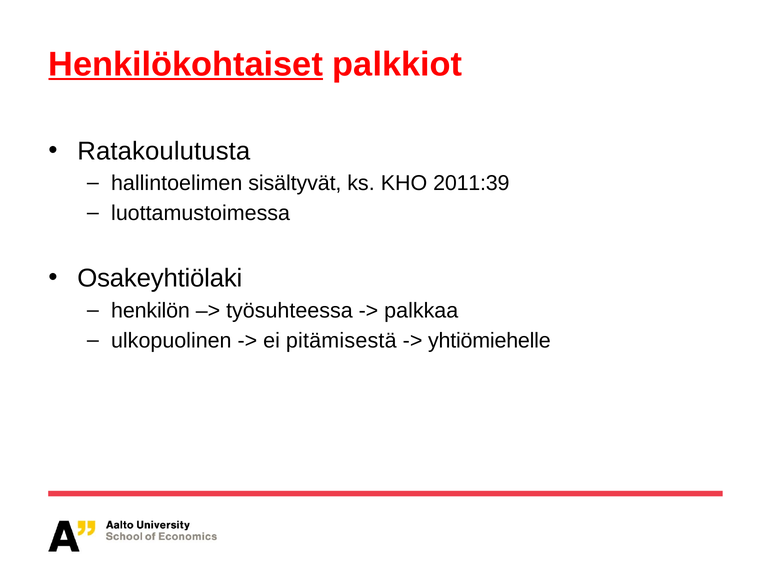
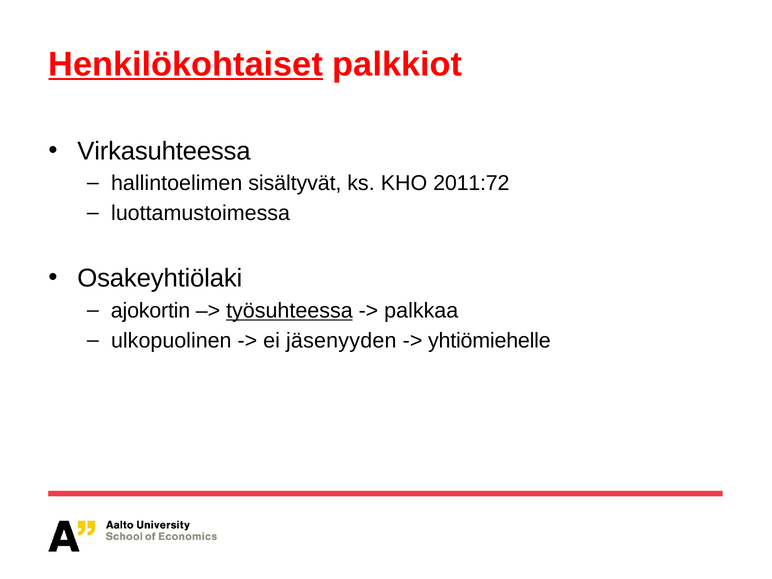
Ratakoulutusta: Ratakoulutusta -> Virkasuhteessa
2011:39: 2011:39 -> 2011:72
henkilön: henkilön -> ajokortin
työsuhteessa underline: none -> present
pitämisestä: pitämisestä -> jäsenyyden
